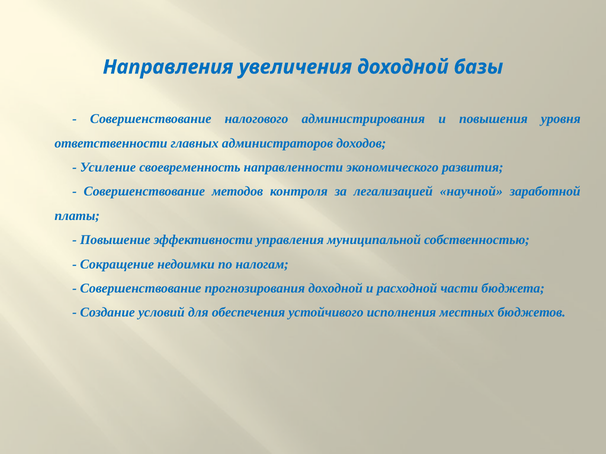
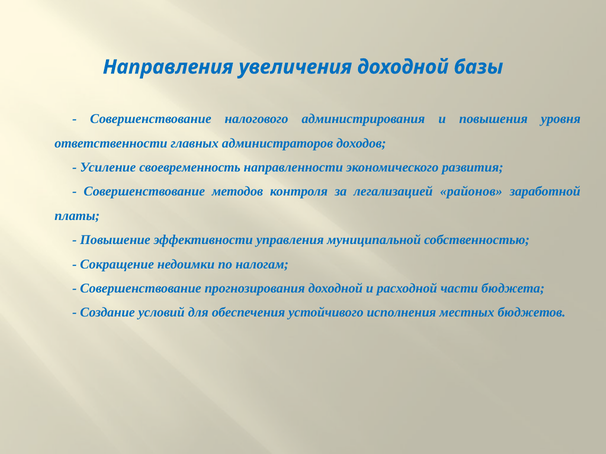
научной: научной -> районов
